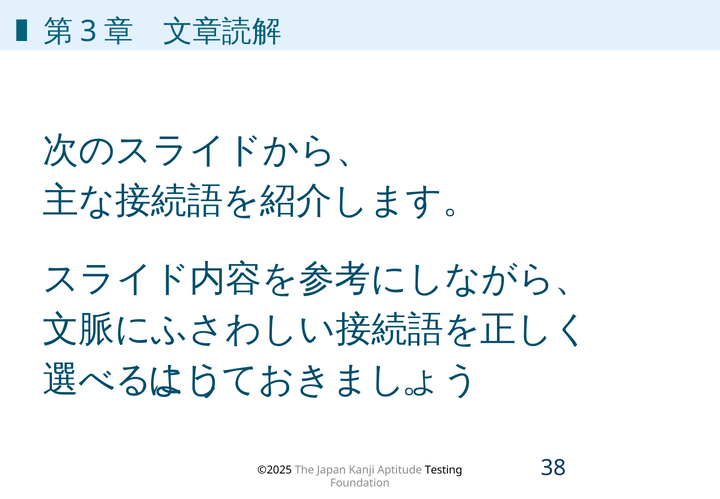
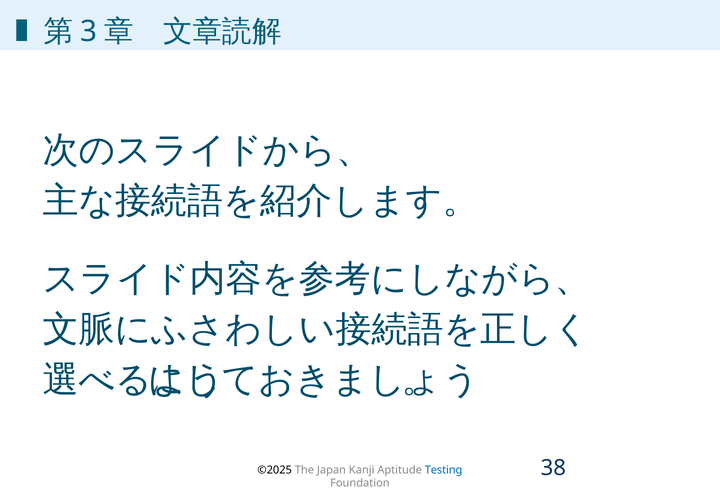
Testing colour: black -> blue
